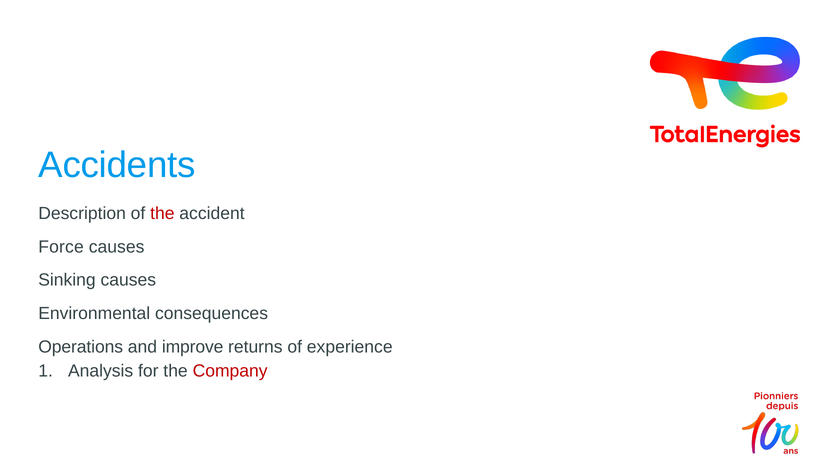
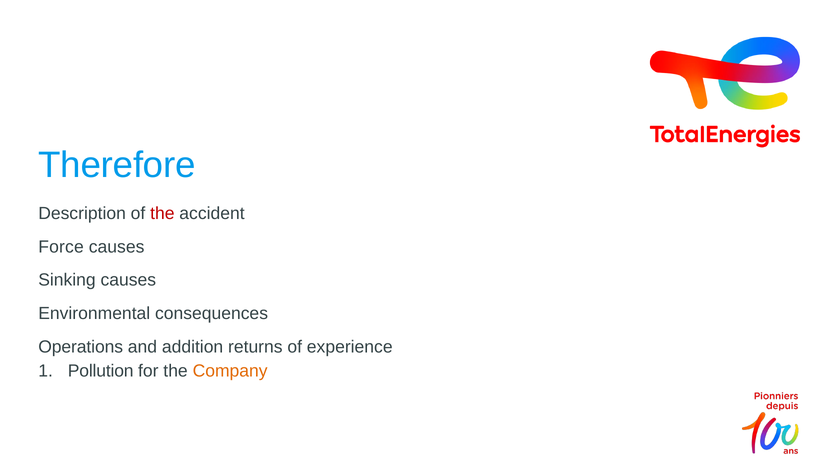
Accidents: Accidents -> Therefore
improve: improve -> addition
Analysis: Analysis -> Pollution
Company colour: red -> orange
